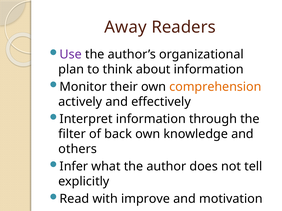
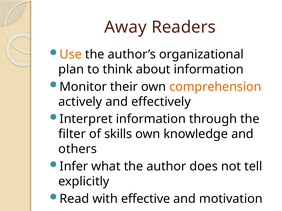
Use colour: purple -> orange
back: back -> skills
improve: improve -> effective
